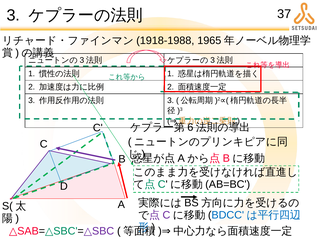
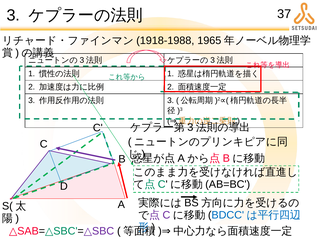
6 at (190, 128): 6 -> 3
